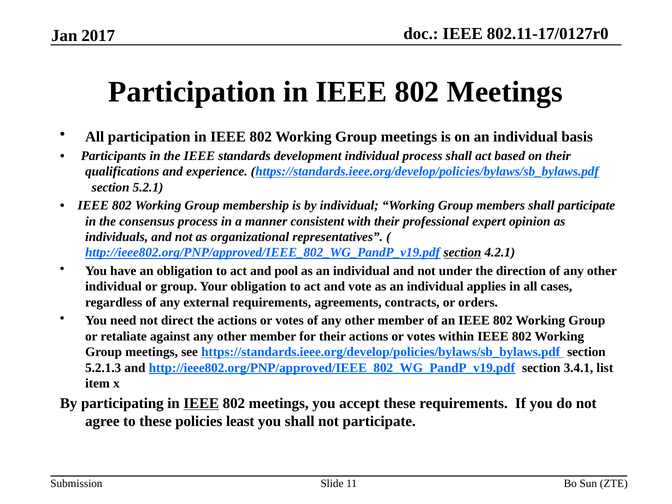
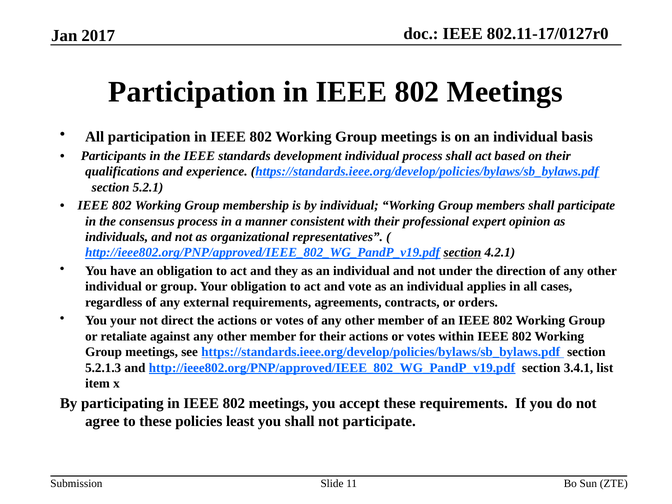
pool: pool -> they
You need: need -> your
IEEE at (201, 403) underline: present -> none
